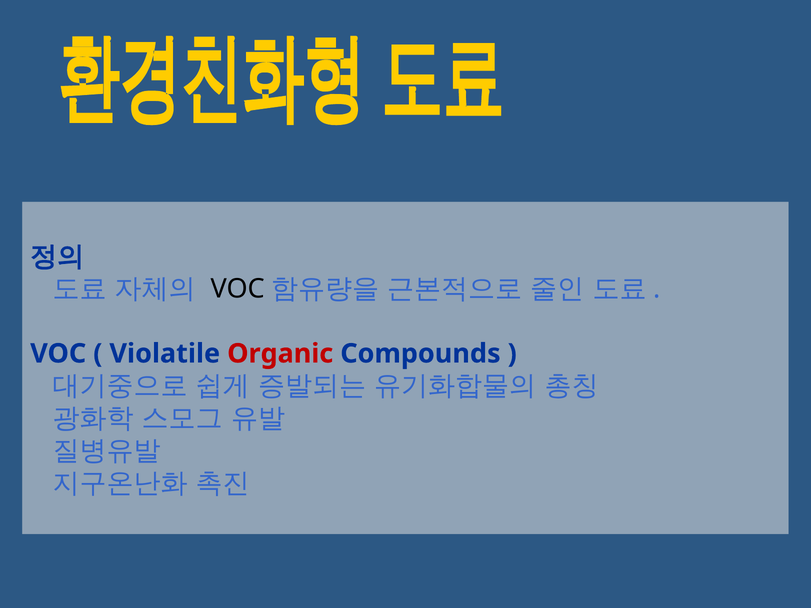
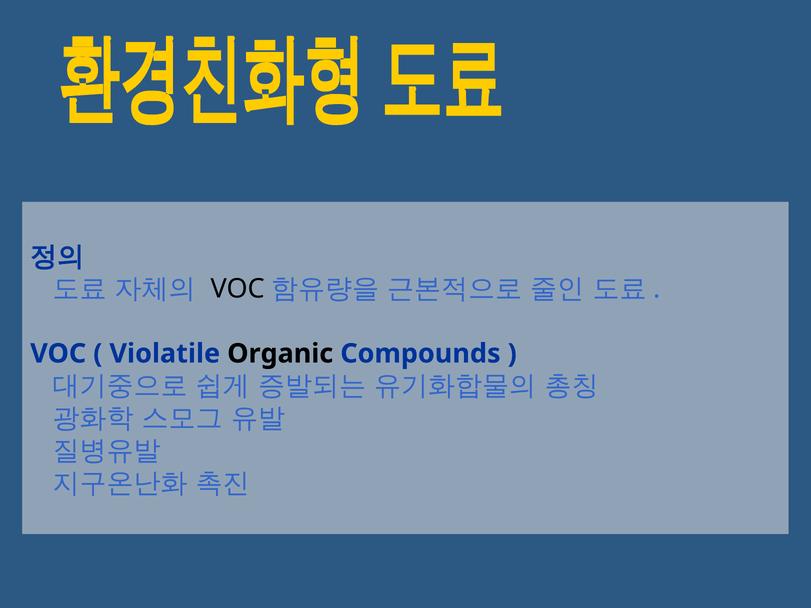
Organic colour: red -> black
